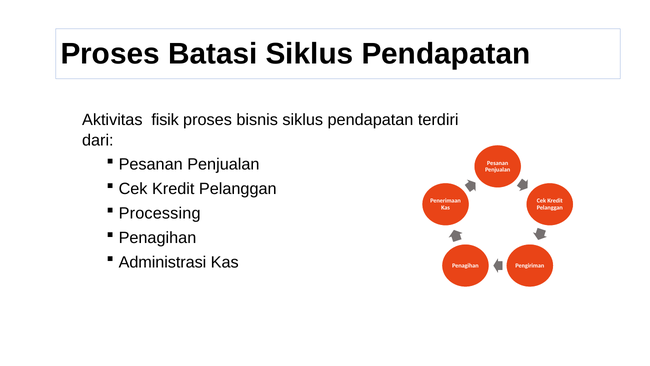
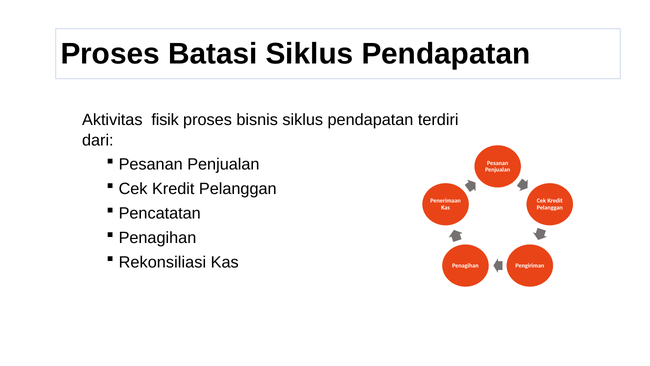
Processing: Processing -> Pencatatan
Administrasi: Administrasi -> Rekonsiliasi
